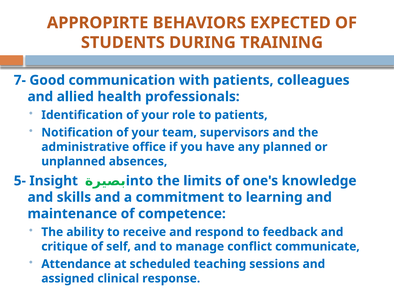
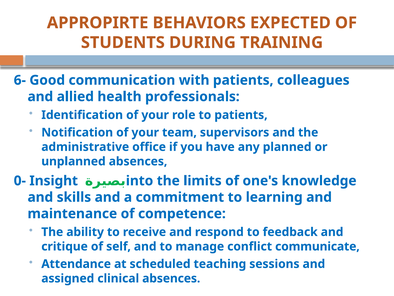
7-: 7- -> 6-
5-: 5- -> 0-
clinical response: response -> absences
